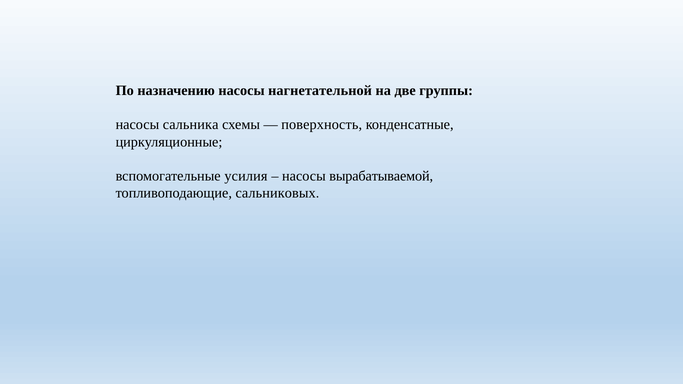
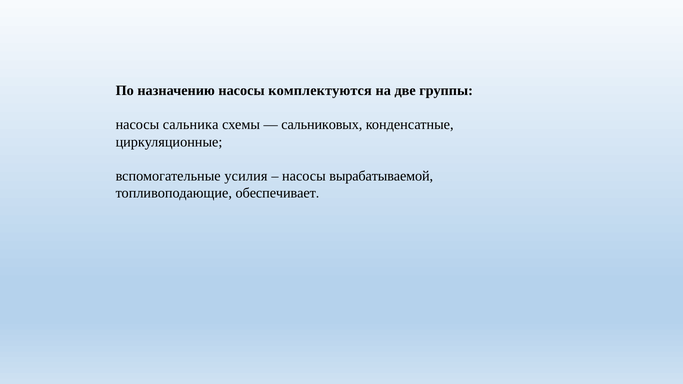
нагнетательной: нагнетательной -> комплектуются
поверхность: поверхность -> сальниковых
сальниковых: сальниковых -> обеспечивает
